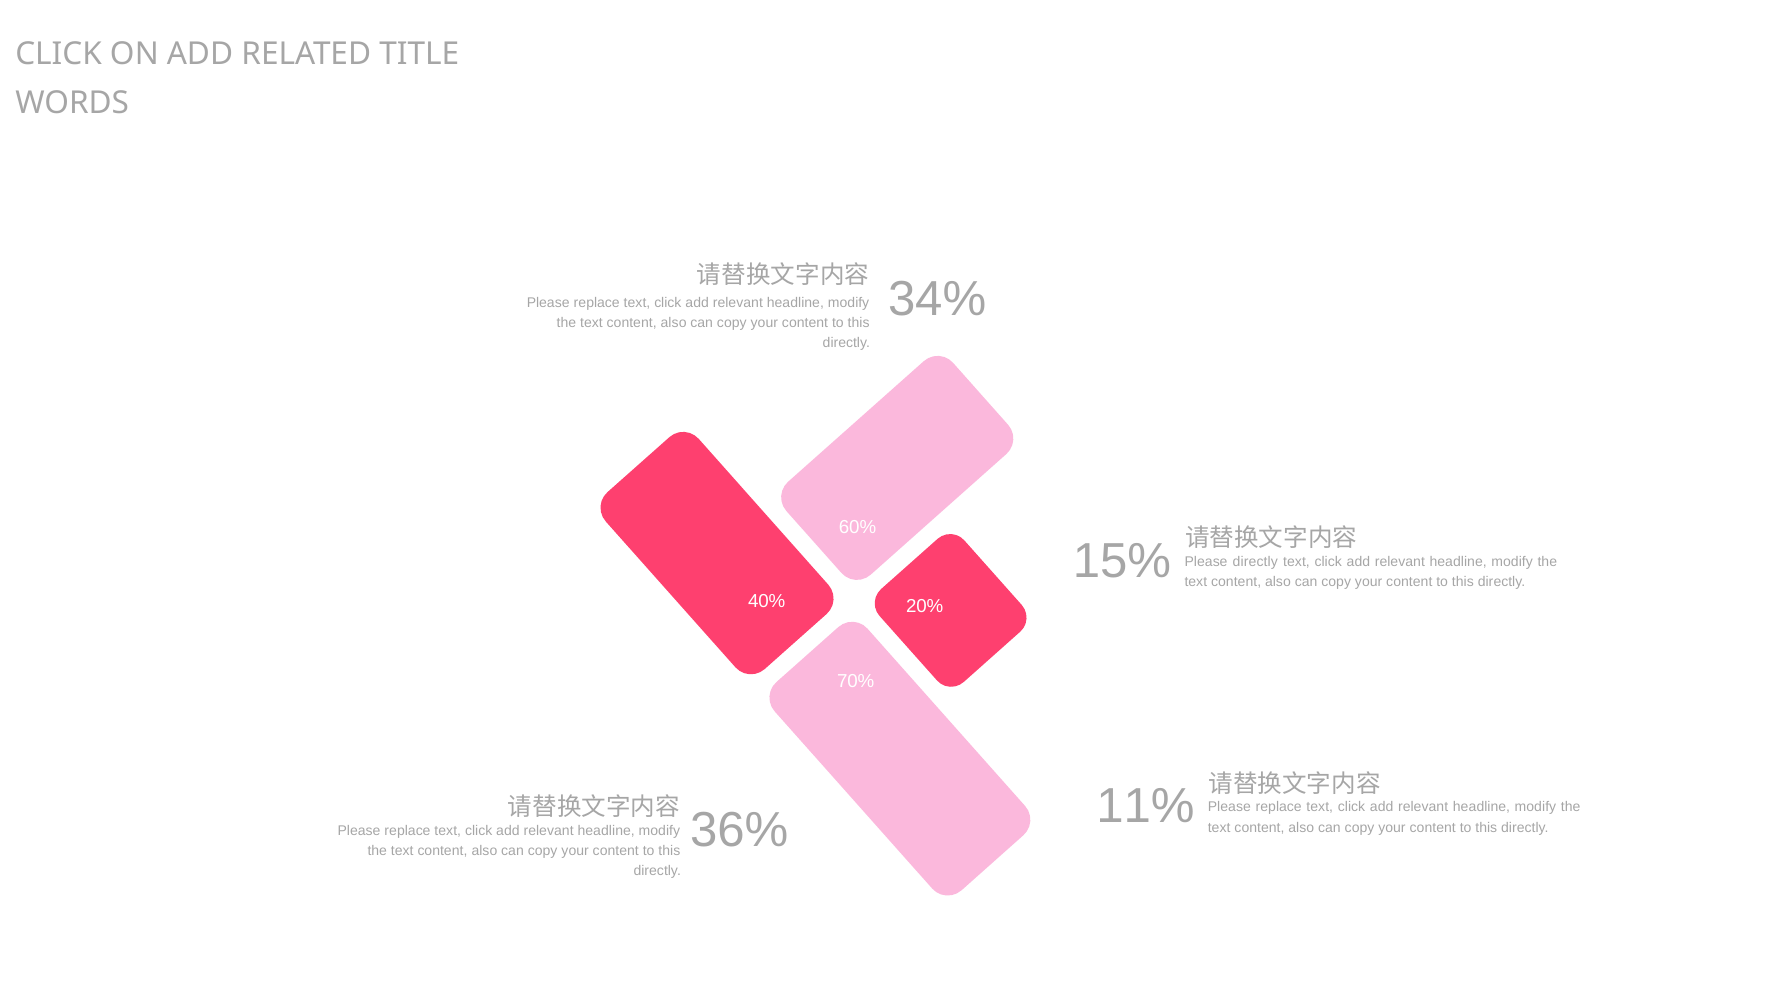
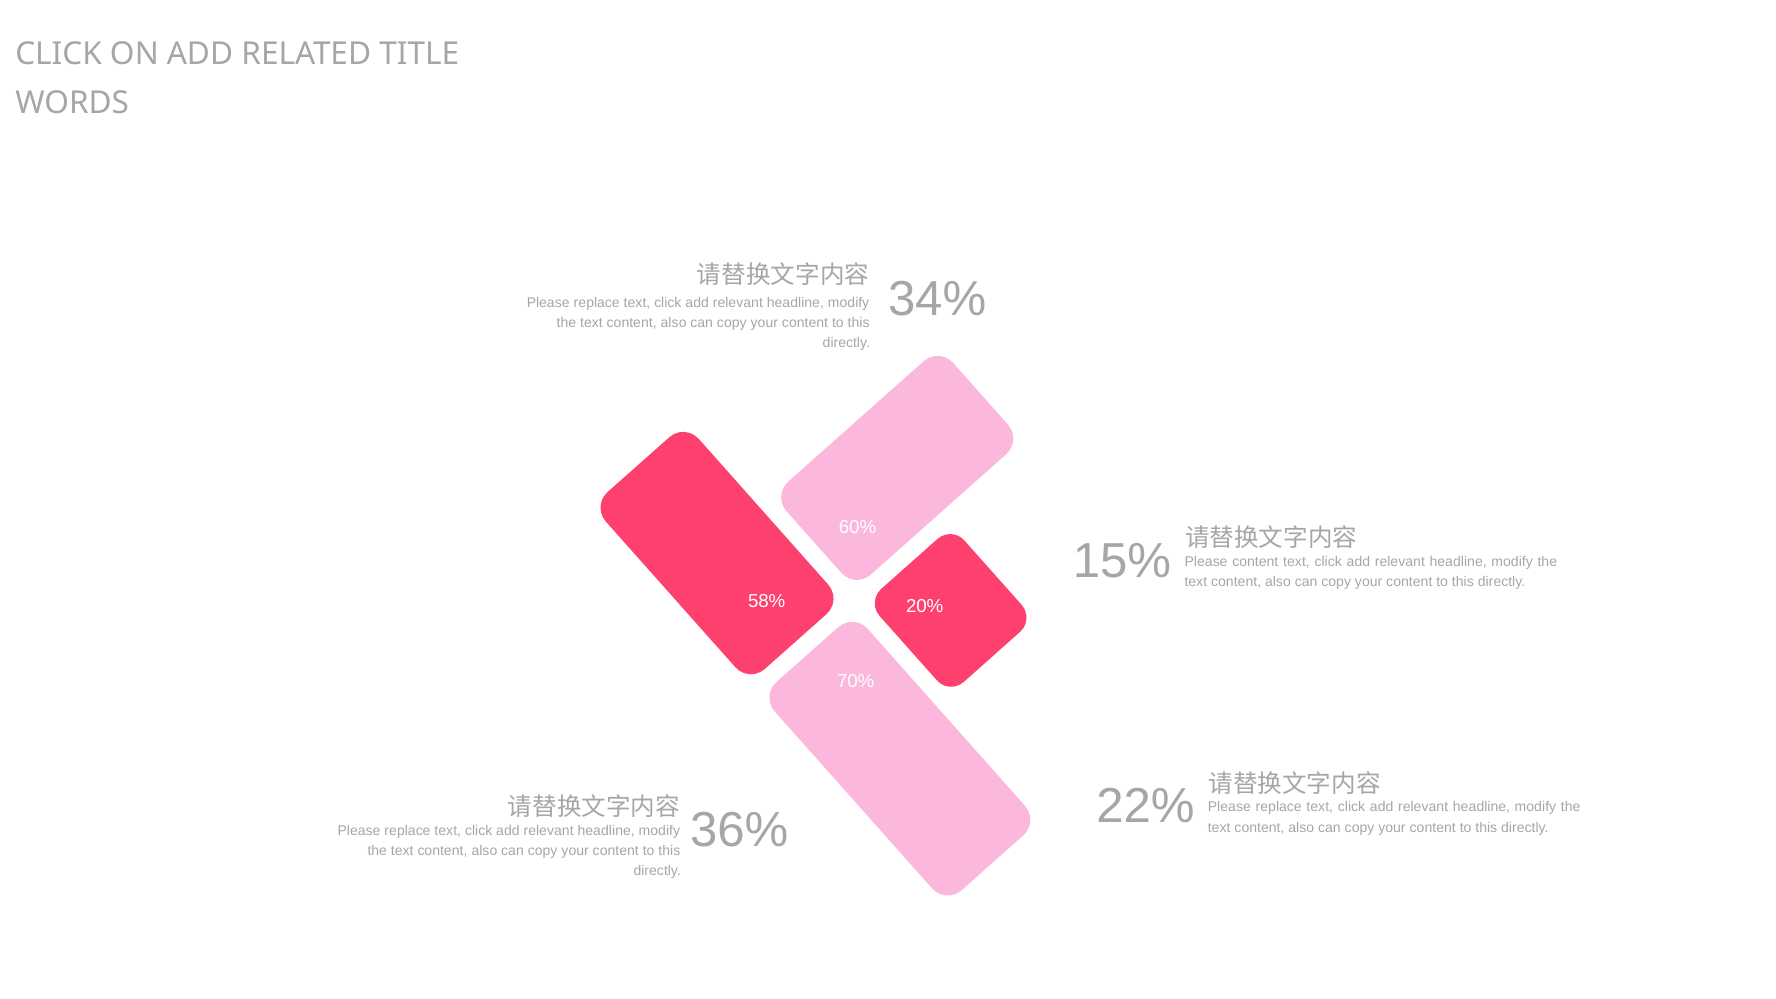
Please directly: directly -> content
40%: 40% -> 58%
11%: 11% -> 22%
